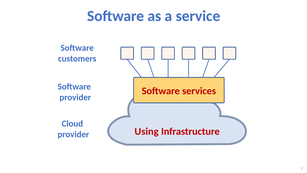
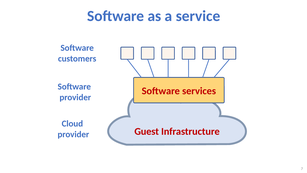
Using: Using -> Guest
